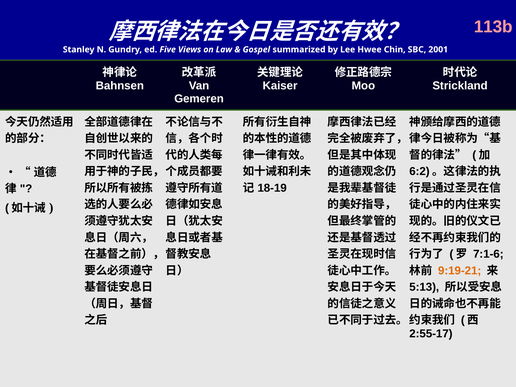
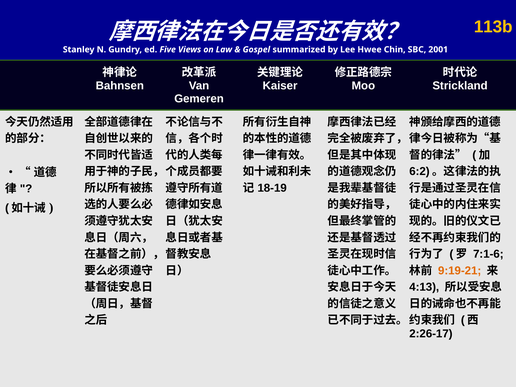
113b colour: pink -> yellow
5:13: 5:13 -> 4:13
2:55-17: 2:55-17 -> 2:26-17
